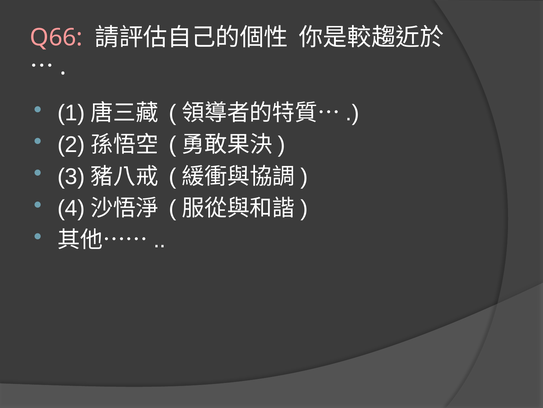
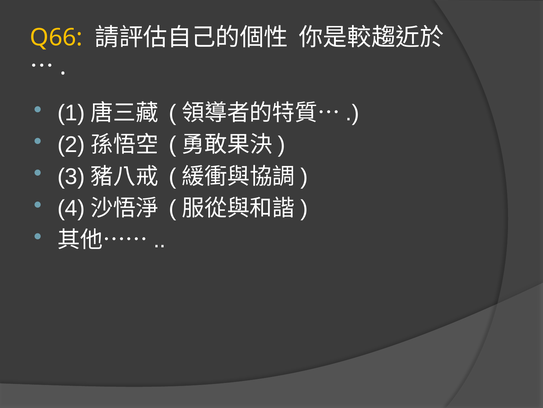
Q66 colour: pink -> yellow
